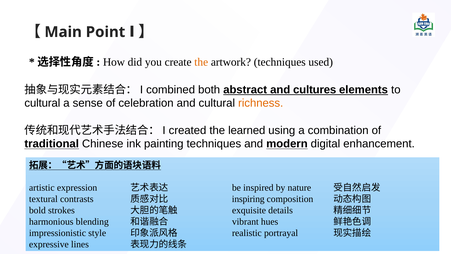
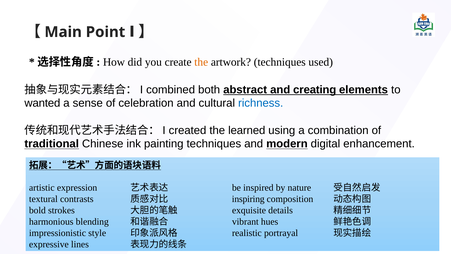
cultures: cultures -> creating
cultural at (42, 103): cultural -> wanted
richness colour: orange -> blue
